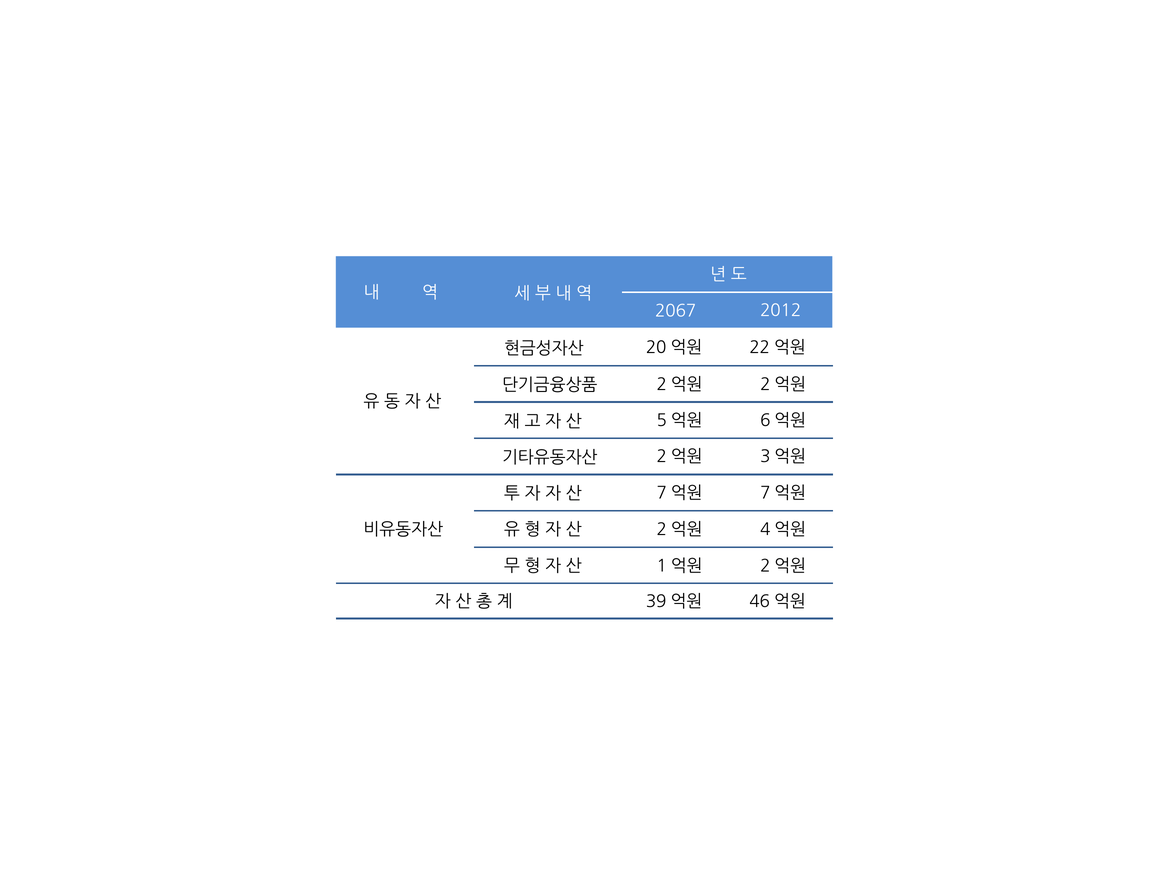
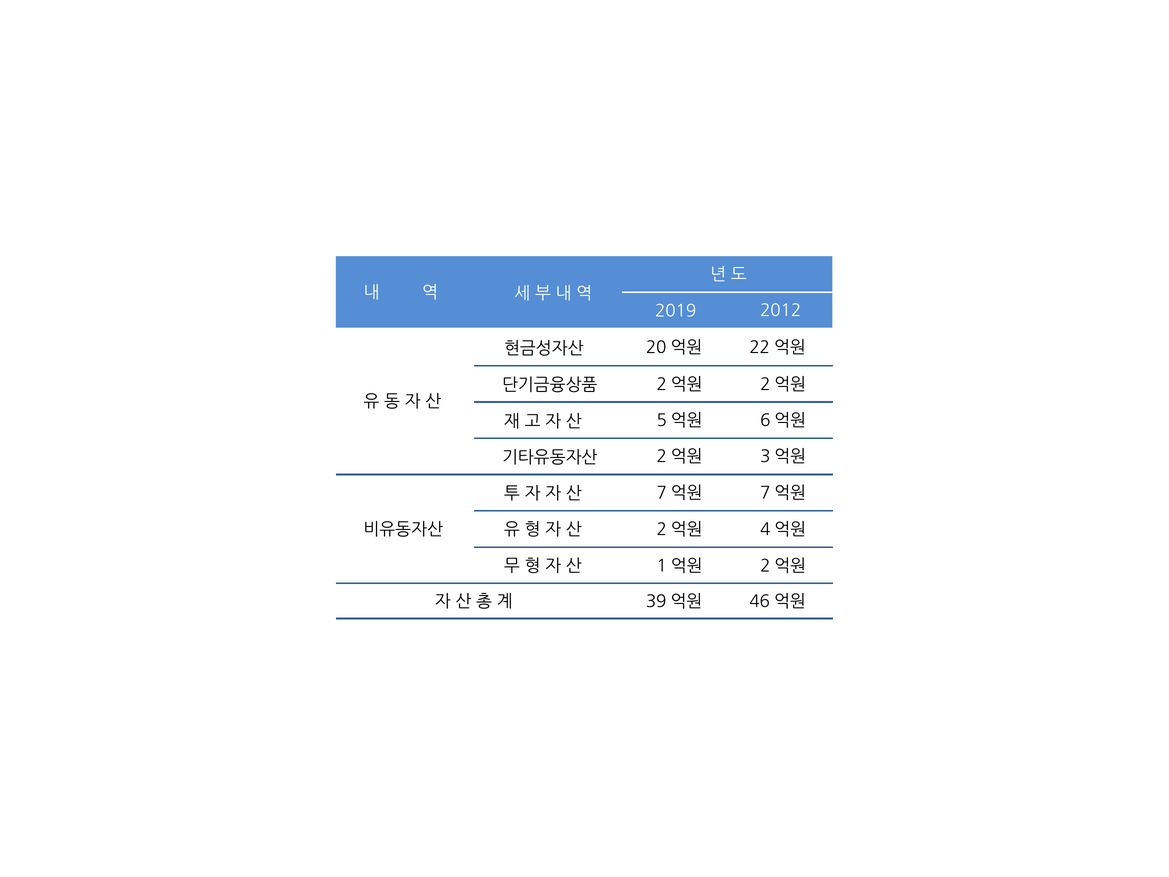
2067: 2067 -> 2019
